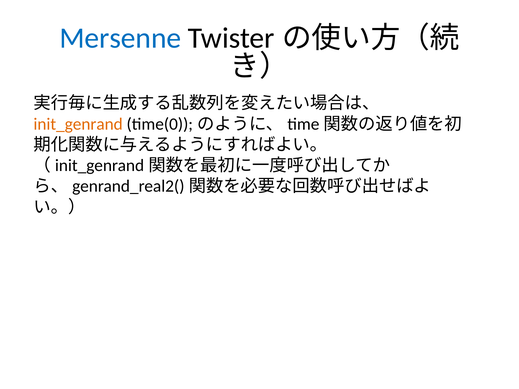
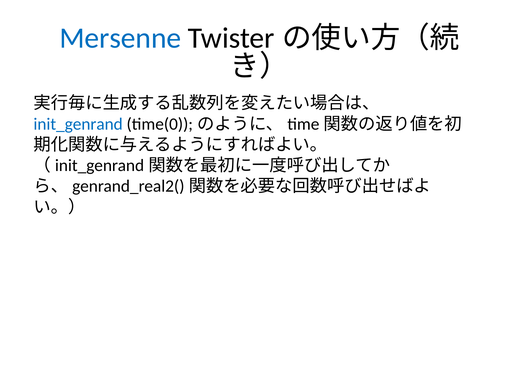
init_genrand colour: orange -> blue
